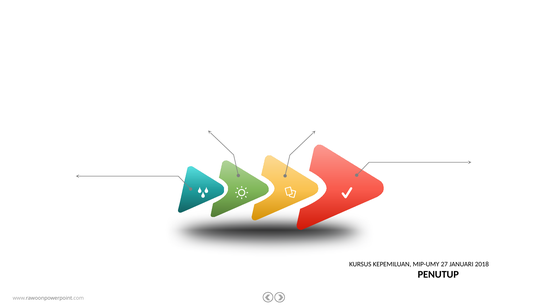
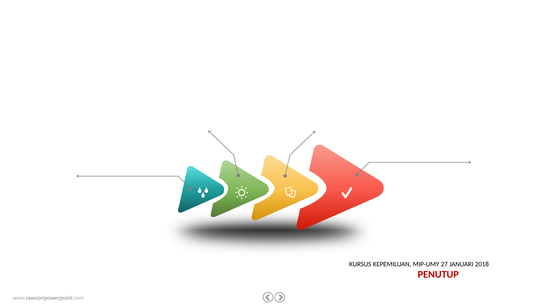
PENUTUP colour: black -> red
